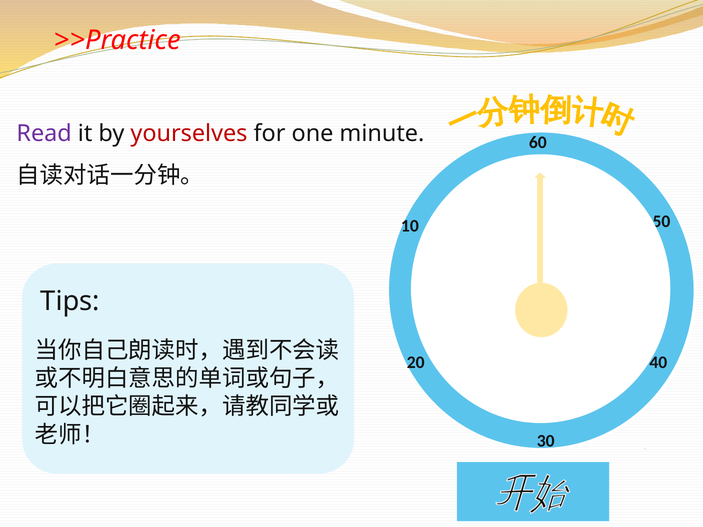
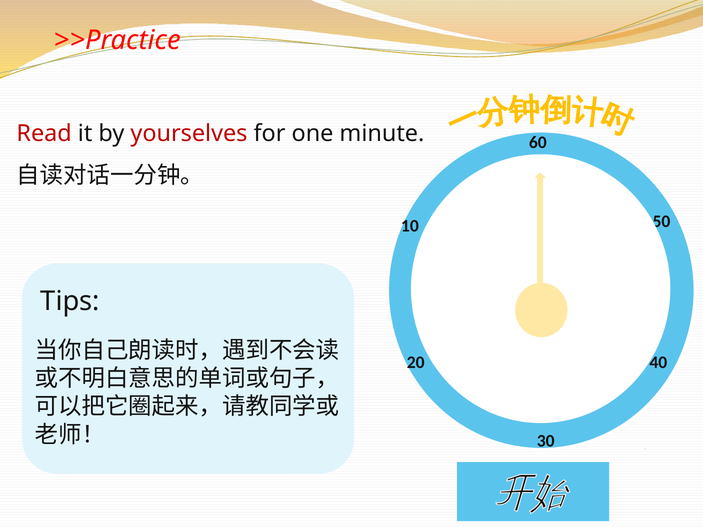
Read colour: purple -> red
